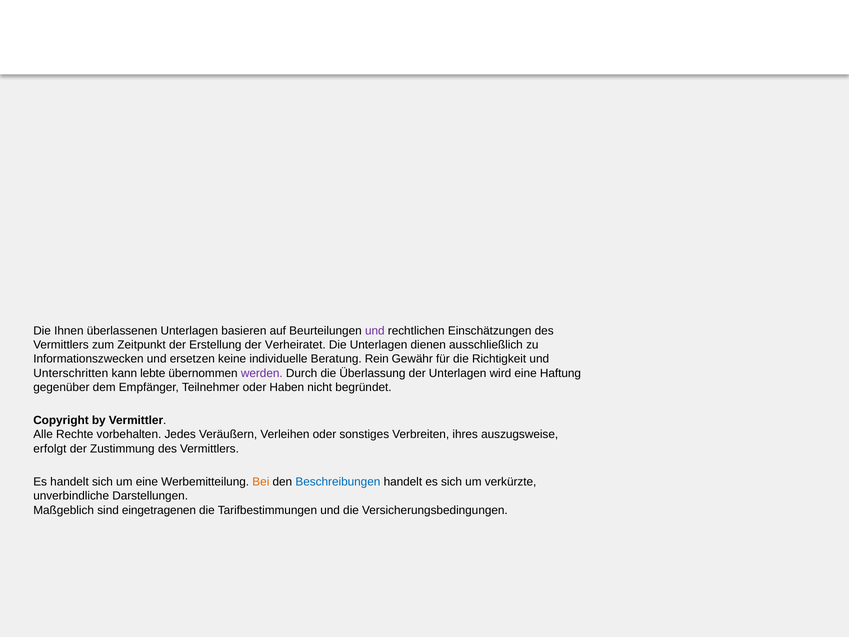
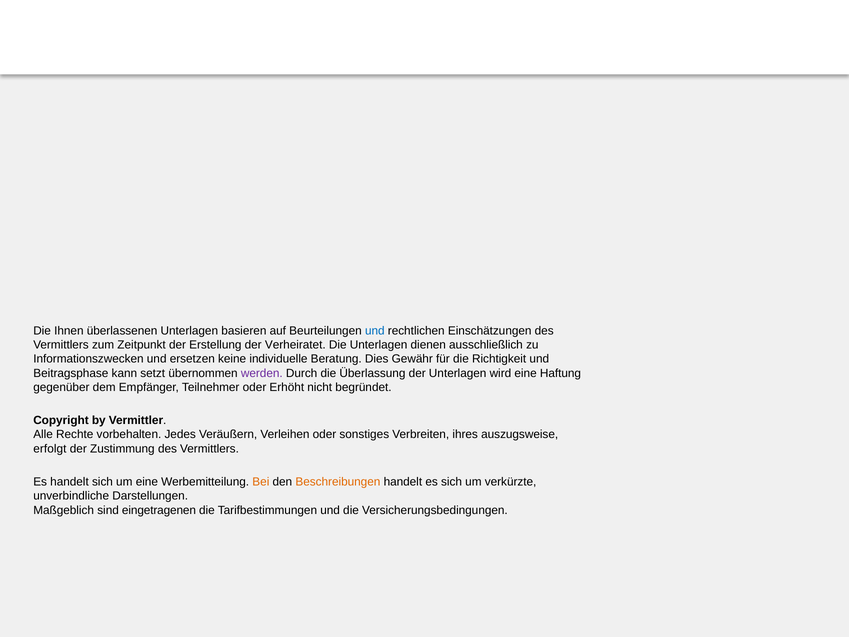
und at (375, 330) colour: purple -> blue
Rein: Rein -> Dies
Unterschritten: Unterschritten -> Beitragsphase
lebte: lebte -> setzt
Haben: Haben -> Erhöht
Beschreibungen colour: blue -> orange
